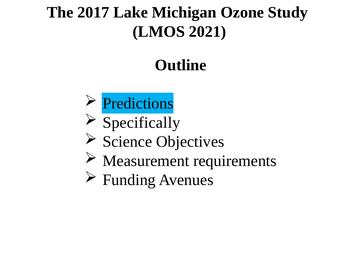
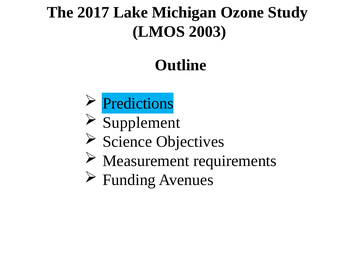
2021: 2021 -> 2003
Specifically: Specifically -> Supplement
